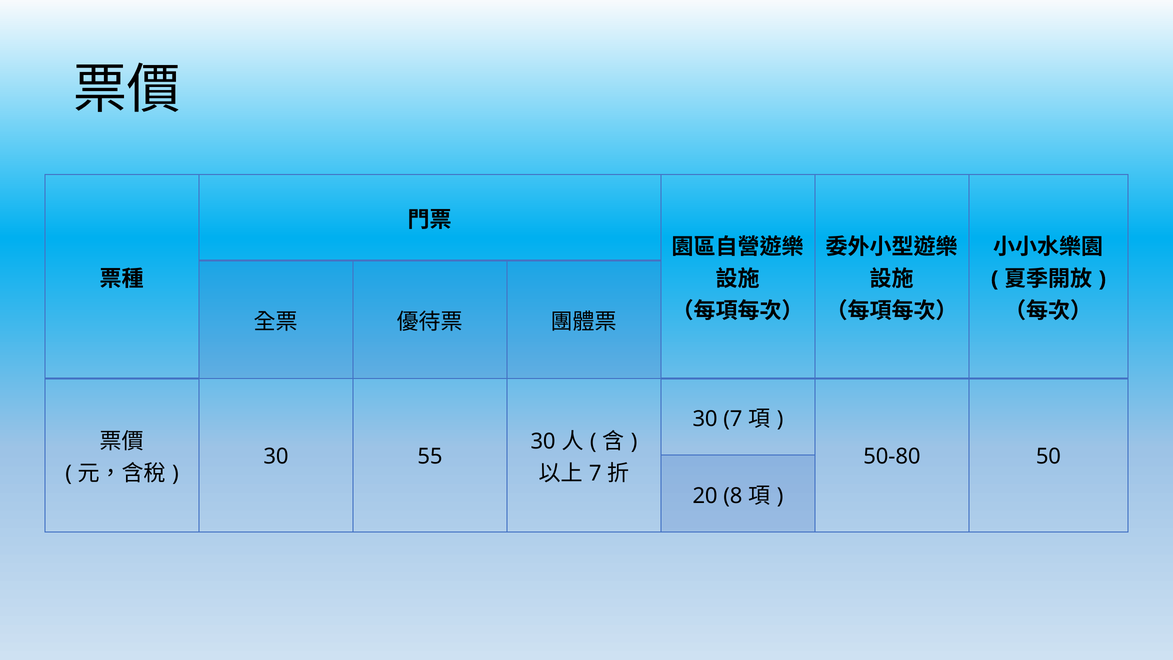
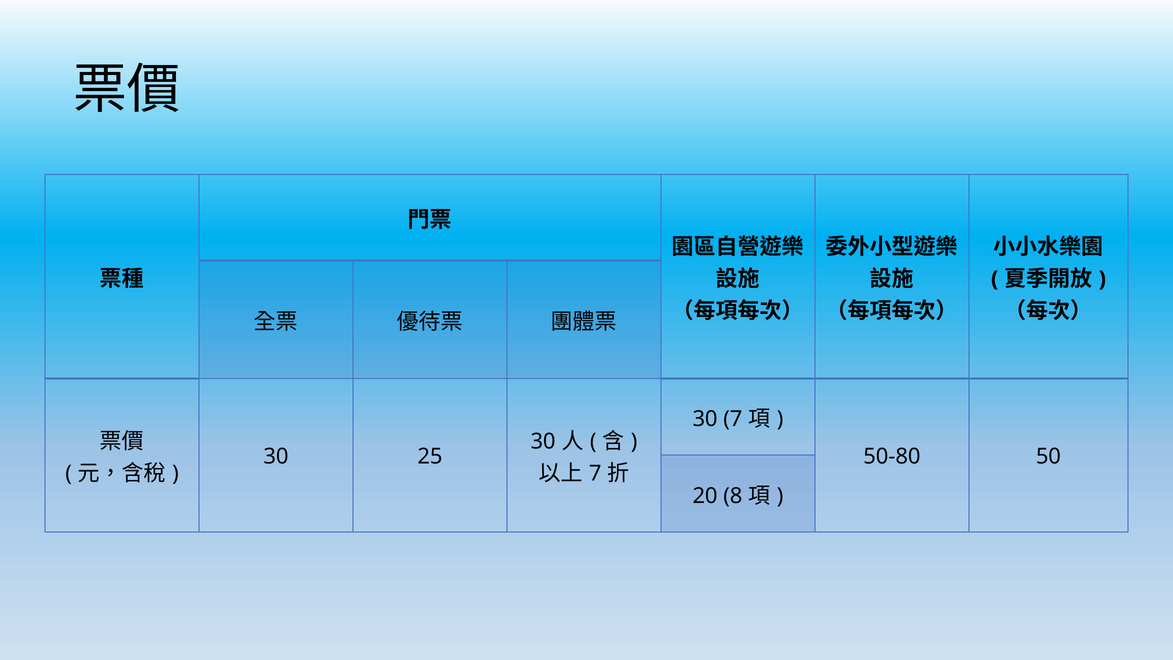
55: 55 -> 25
